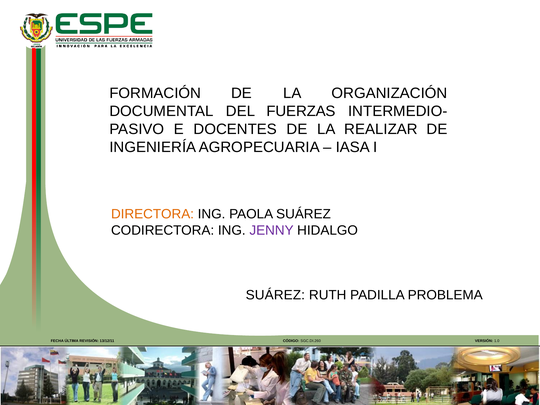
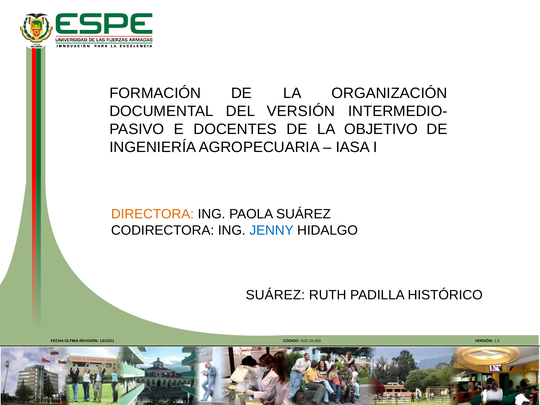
DEL FUERZAS: FUERZAS -> VERSIÓN
REALIZAR: REALIZAR -> OBJETIVO
JENNY colour: purple -> blue
PROBLEMA: PROBLEMA -> HISTÓRICO
